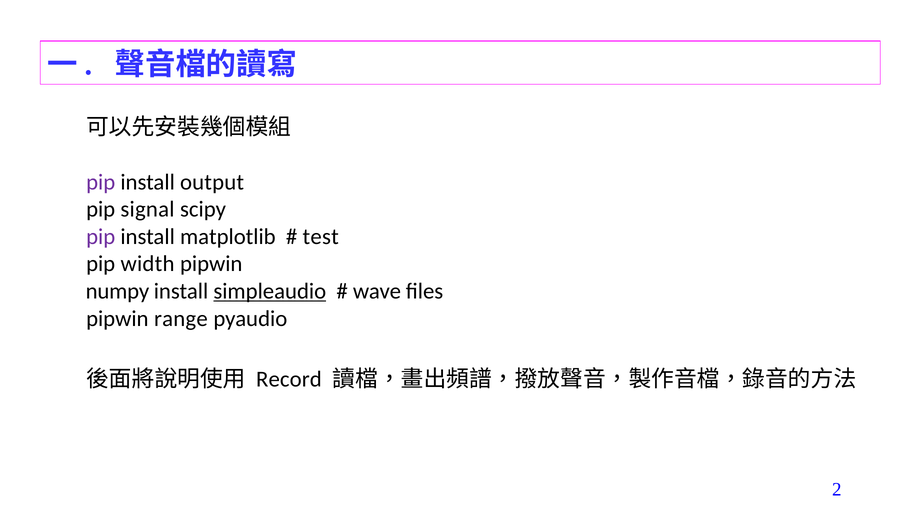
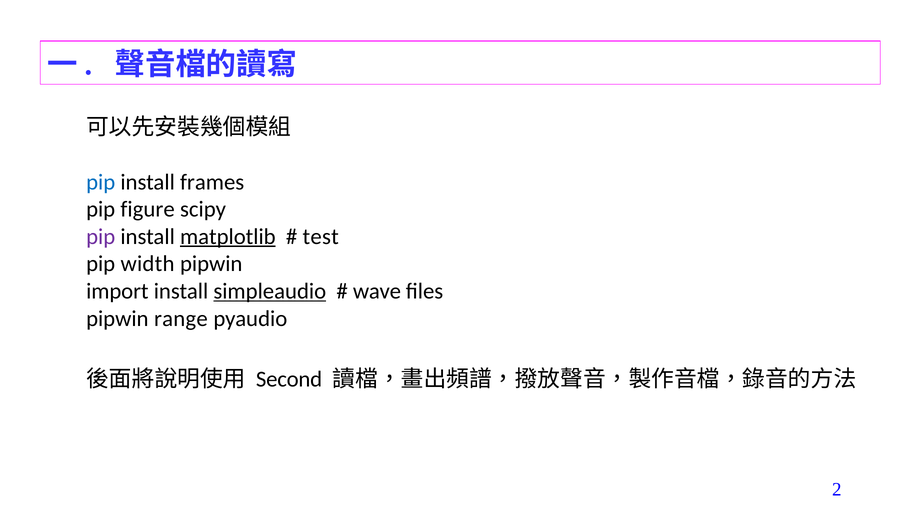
pip at (101, 182) colour: purple -> blue
output: output -> frames
signal: signal -> figure
matplotlib underline: none -> present
numpy: numpy -> import
Record: Record -> Second
